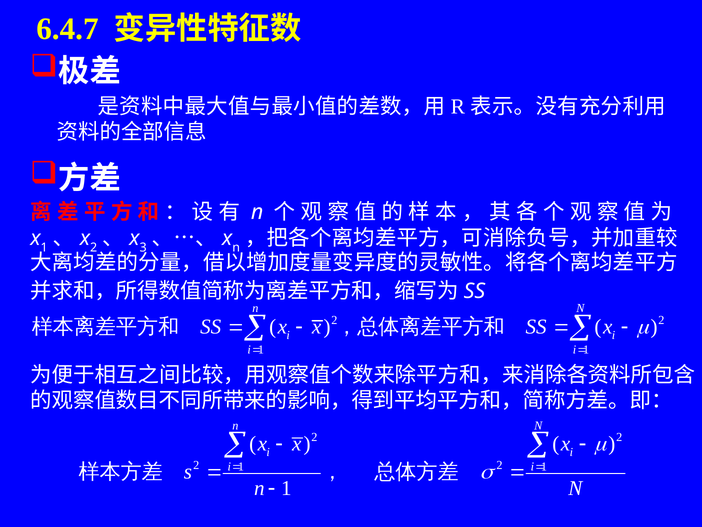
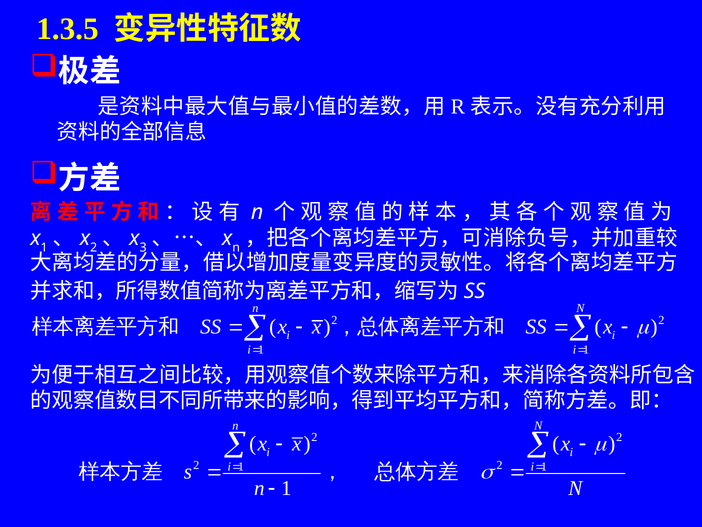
6.4.7: 6.4.7 -> 1.3.5
